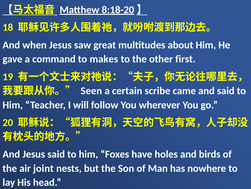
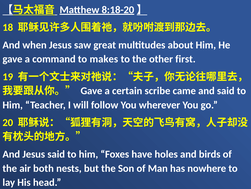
Seen at (91, 90): Seen -> Gave
joint: joint -> both
